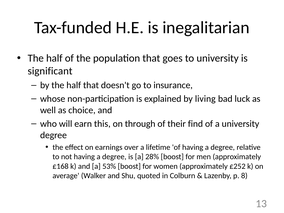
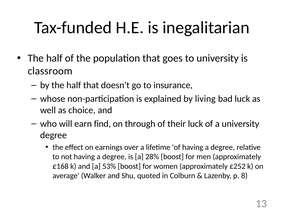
significant: significant -> classroom
this: this -> find
their find: find -> luck
